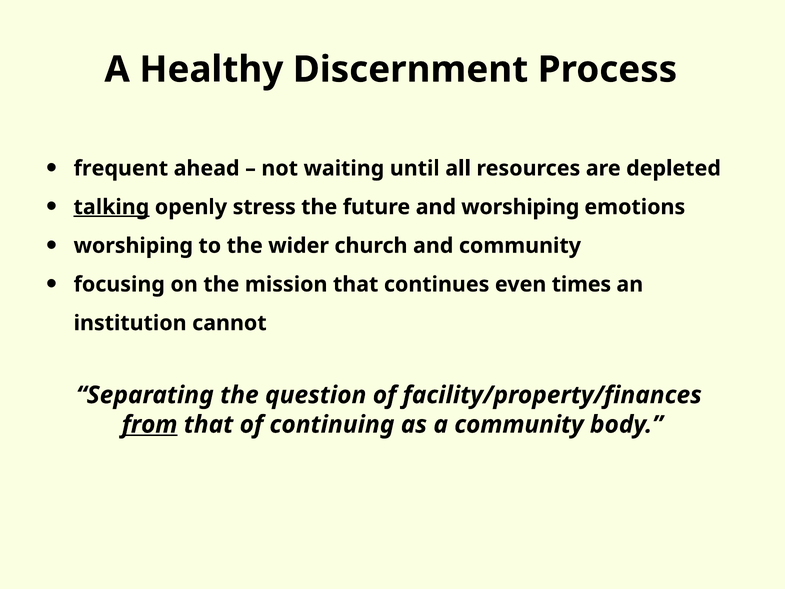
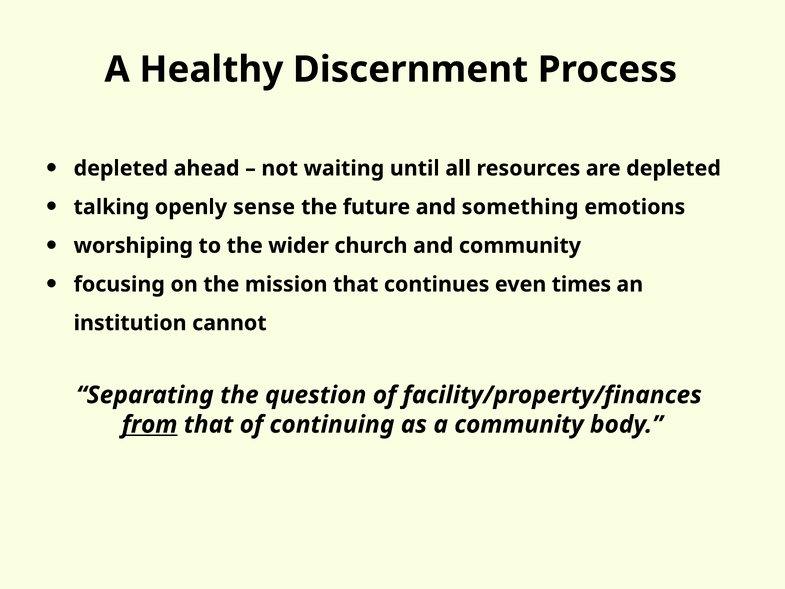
frequent at (121, 168): frequent -> depleted
talking underline: present -> none
stress: stress -> sense
and worshiping: worshiping -> something
